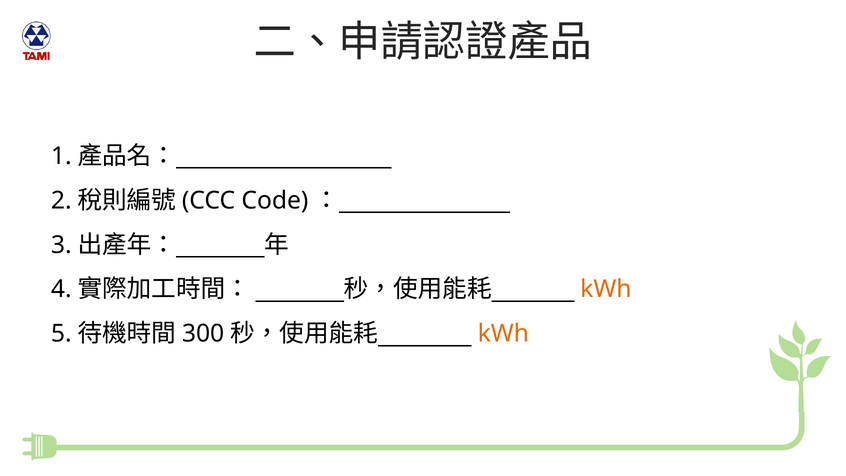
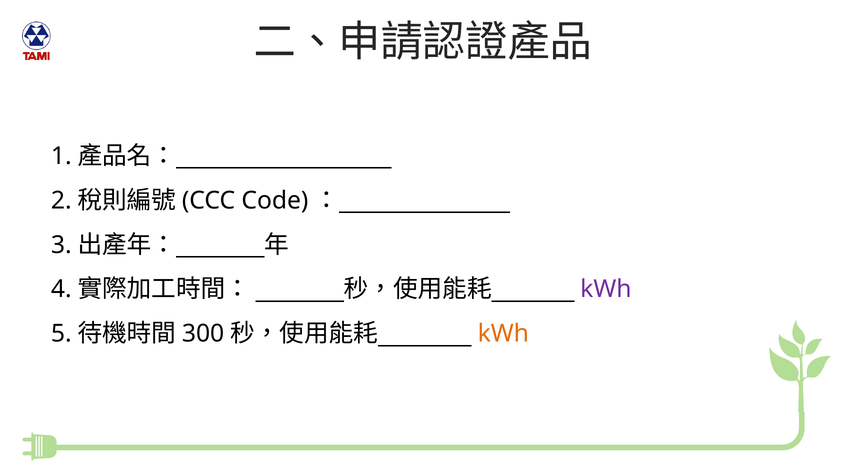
kWh at (606, 289) colour: orange -> purple
